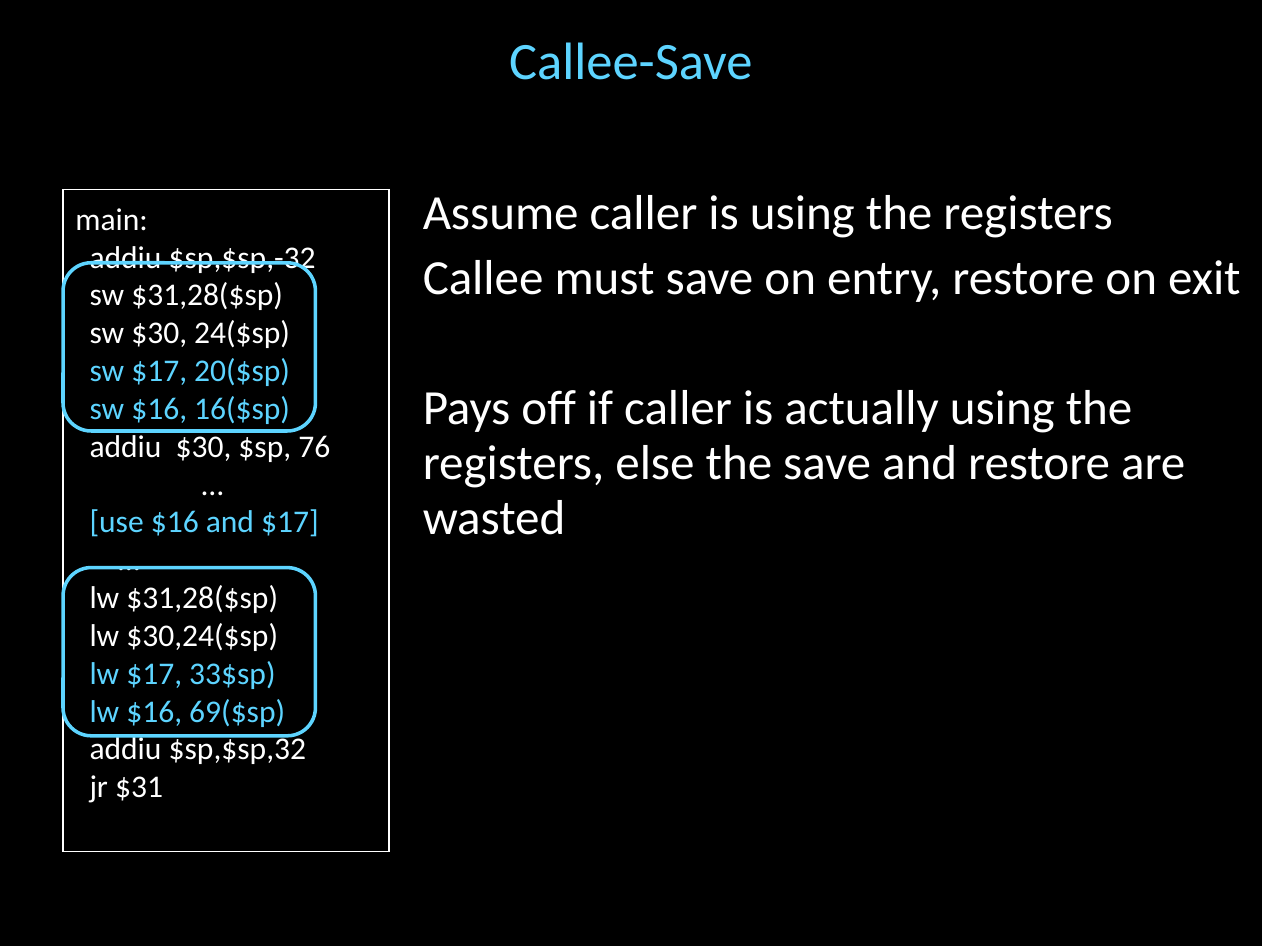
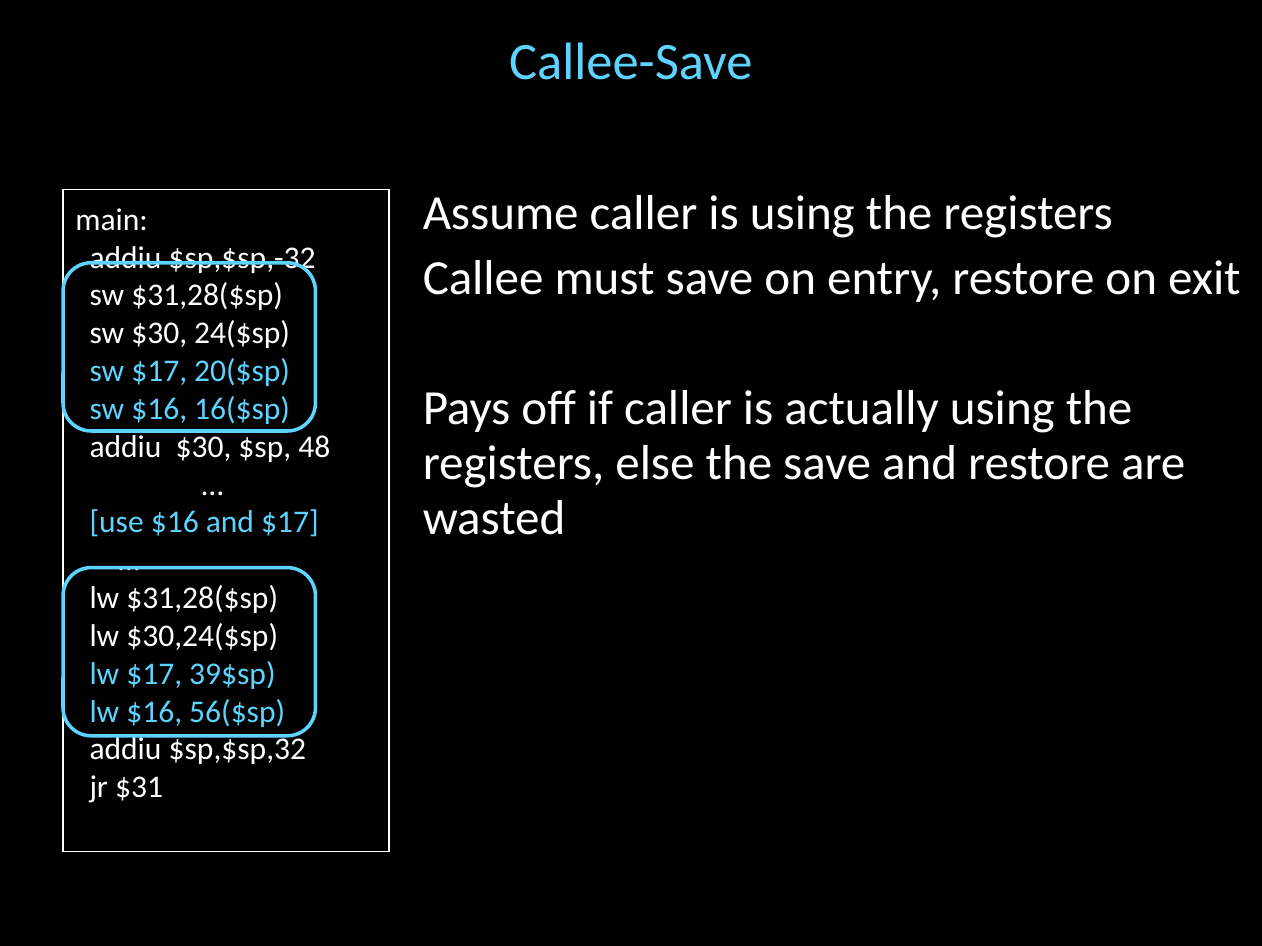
76: 76 -> 48
33$sp: 33$sp -> 39$sp
69($sp: 69($sp -> 56($sp
